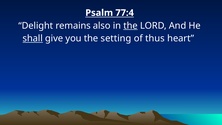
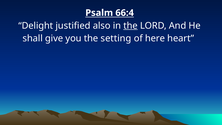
77:4: 77:4 -> 66:4
remains: remains -> justified
shall underline: present -> none
thus: thus -> here
